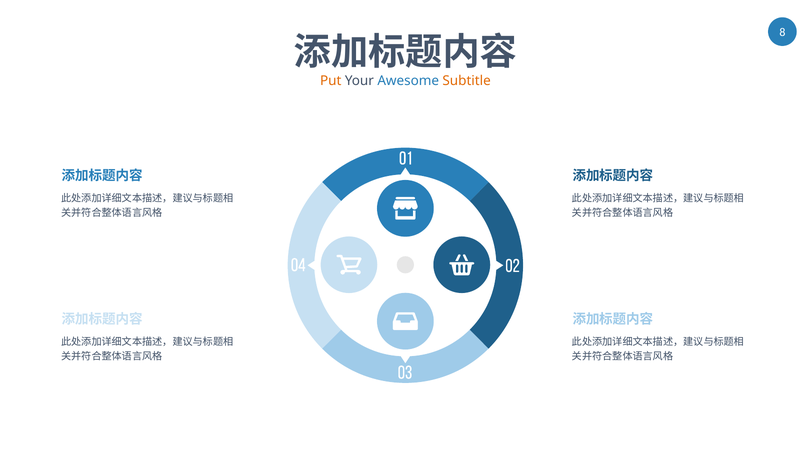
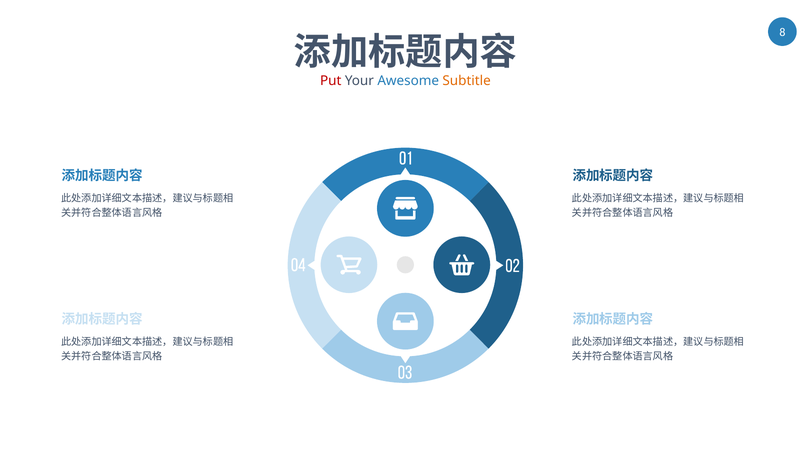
Put colour: orange -> red
